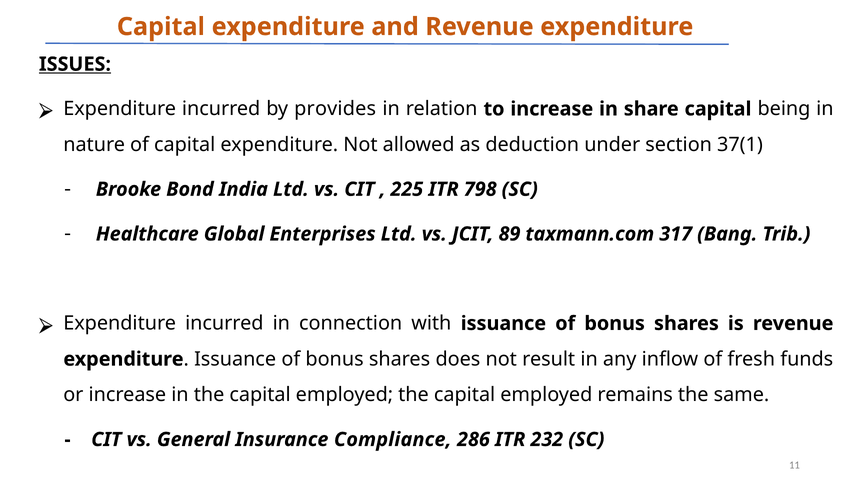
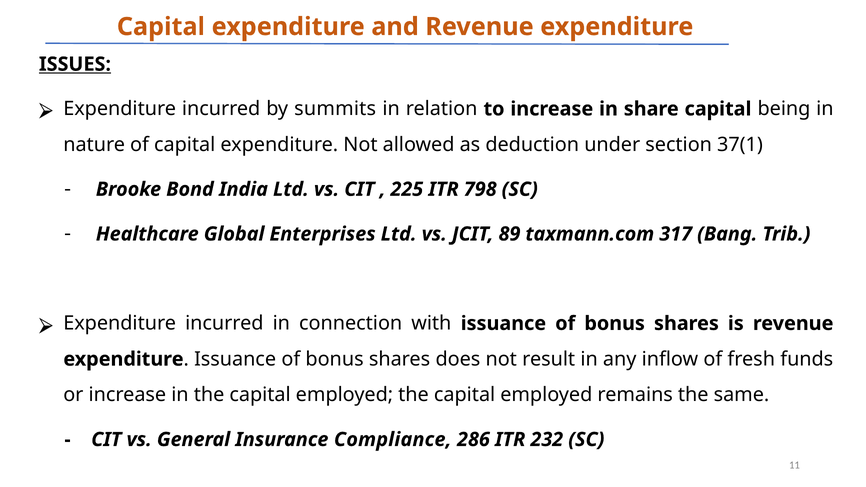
provides: provides -> summits
